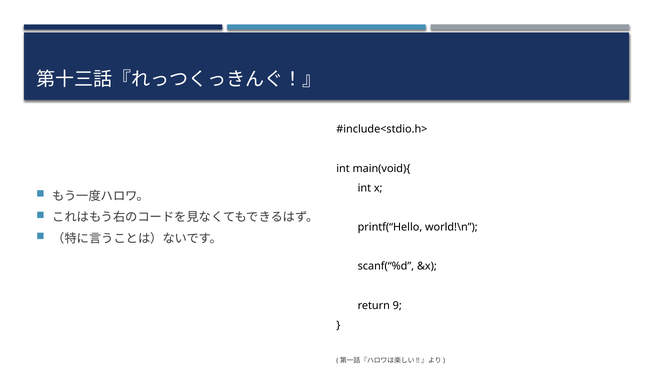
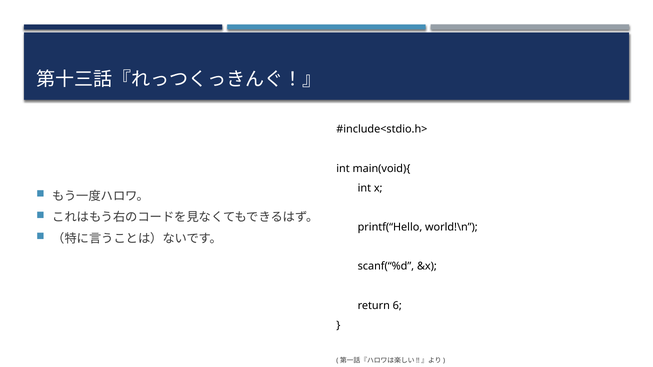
9: 9 -> 6
